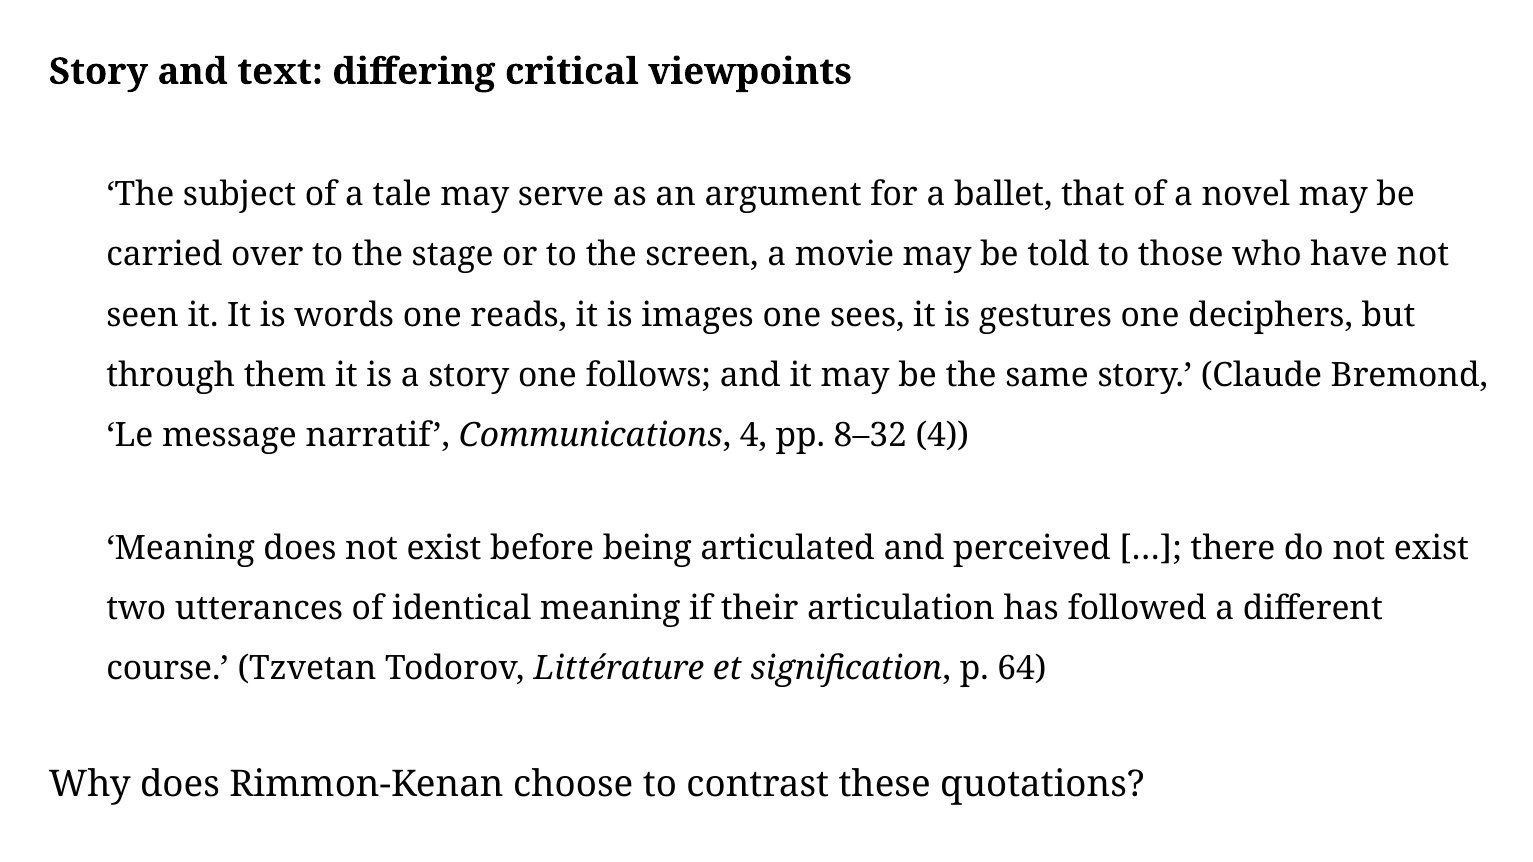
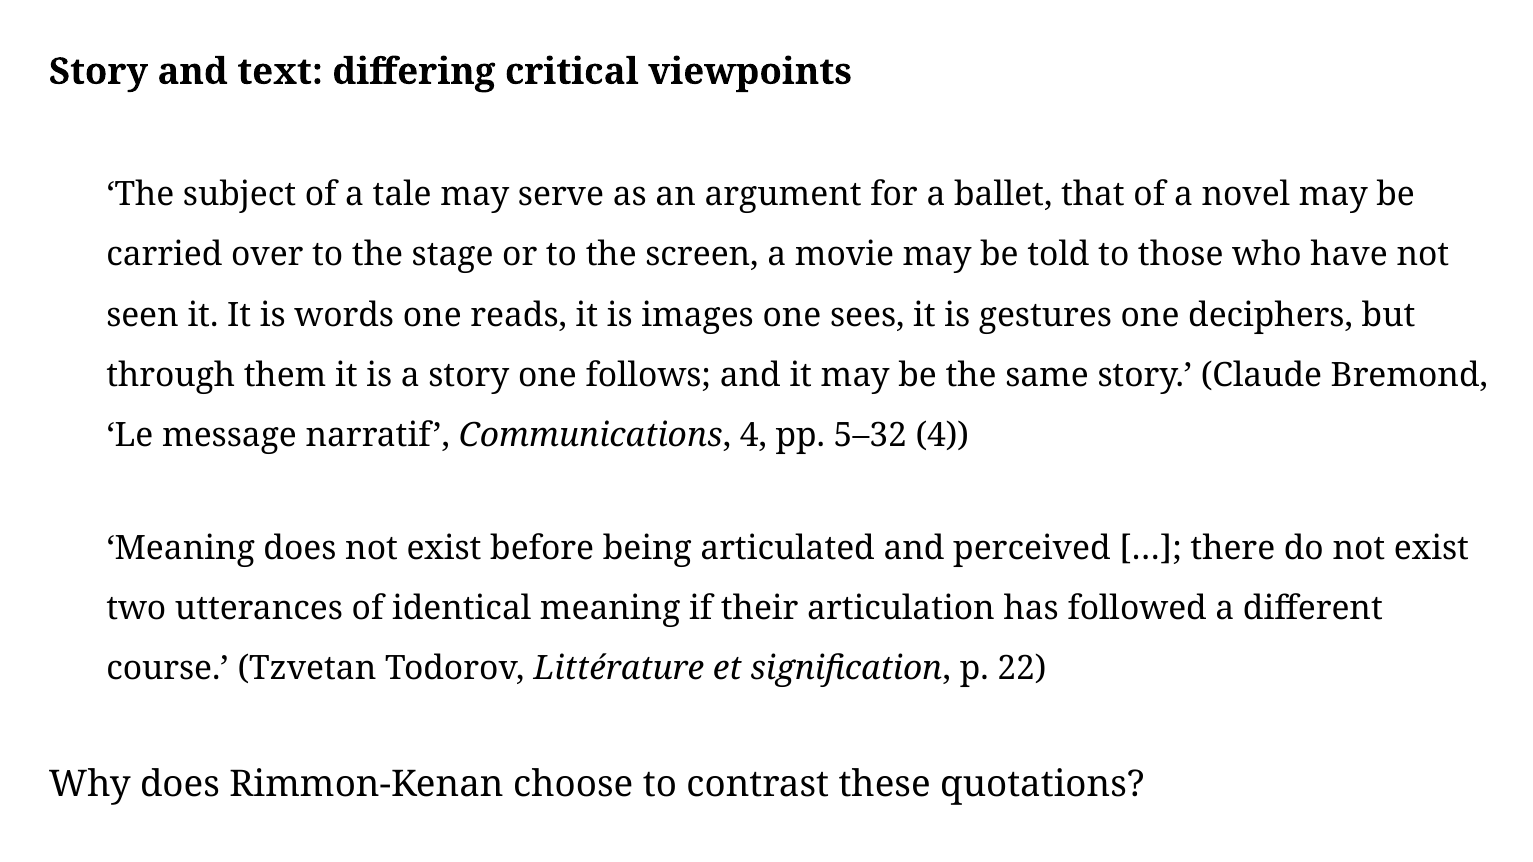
8: 8 -> 5
64: 64 -> 22
